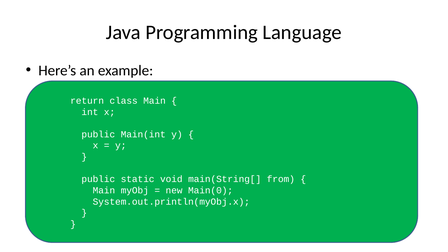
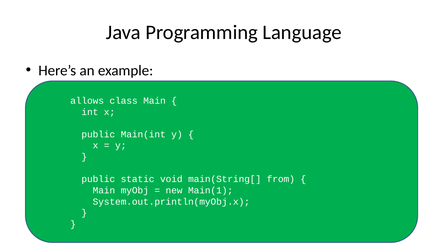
return: return -> allows
Main(0: Main(0 -> Main(1
